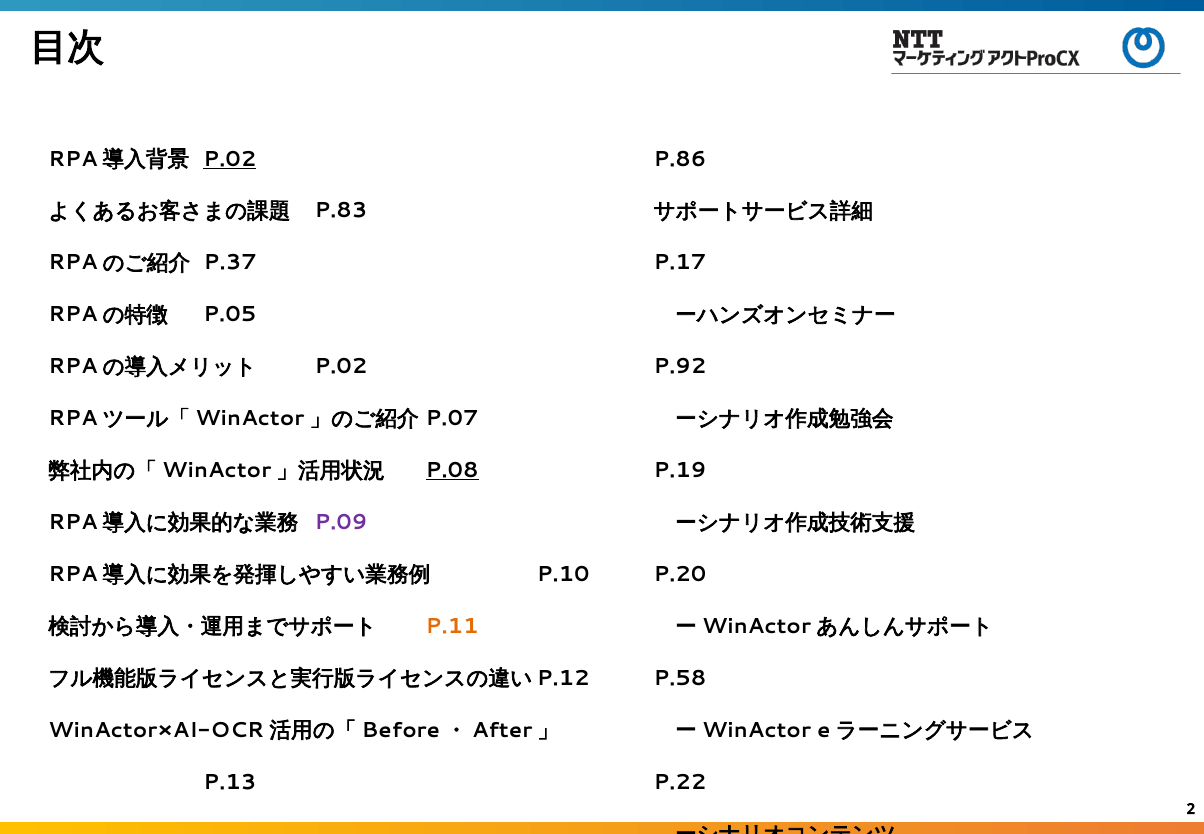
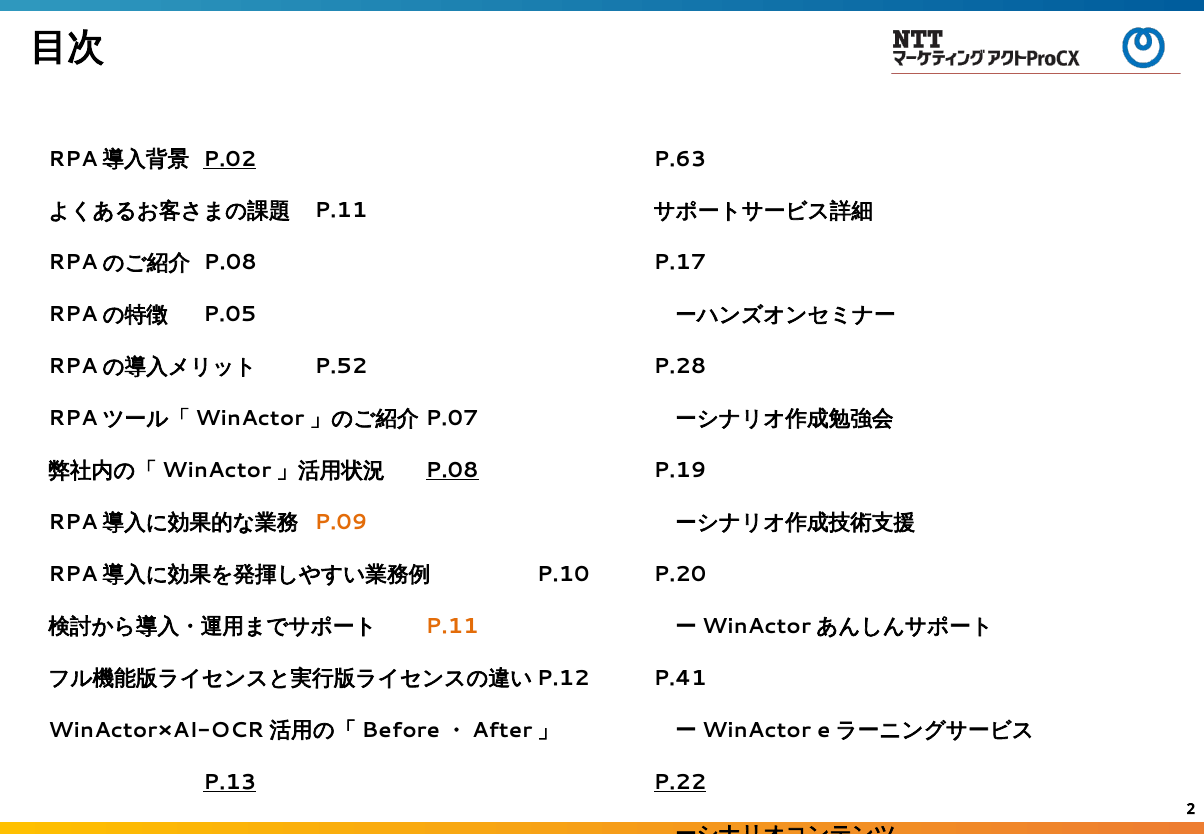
P.86: P.86 -> P.63
P.83 at (341, 211): P.83 -> P.11
P.37 at (230, 263): P.37 -> P.08
P.02 at (341, 366): P.02 -> P.52
P.92: P.92 -> P.28
P.09 colour: purple -> orange
P.58: P.58 -> P.41
P.13 underline: none -> present
P.22 underline: none -> present
